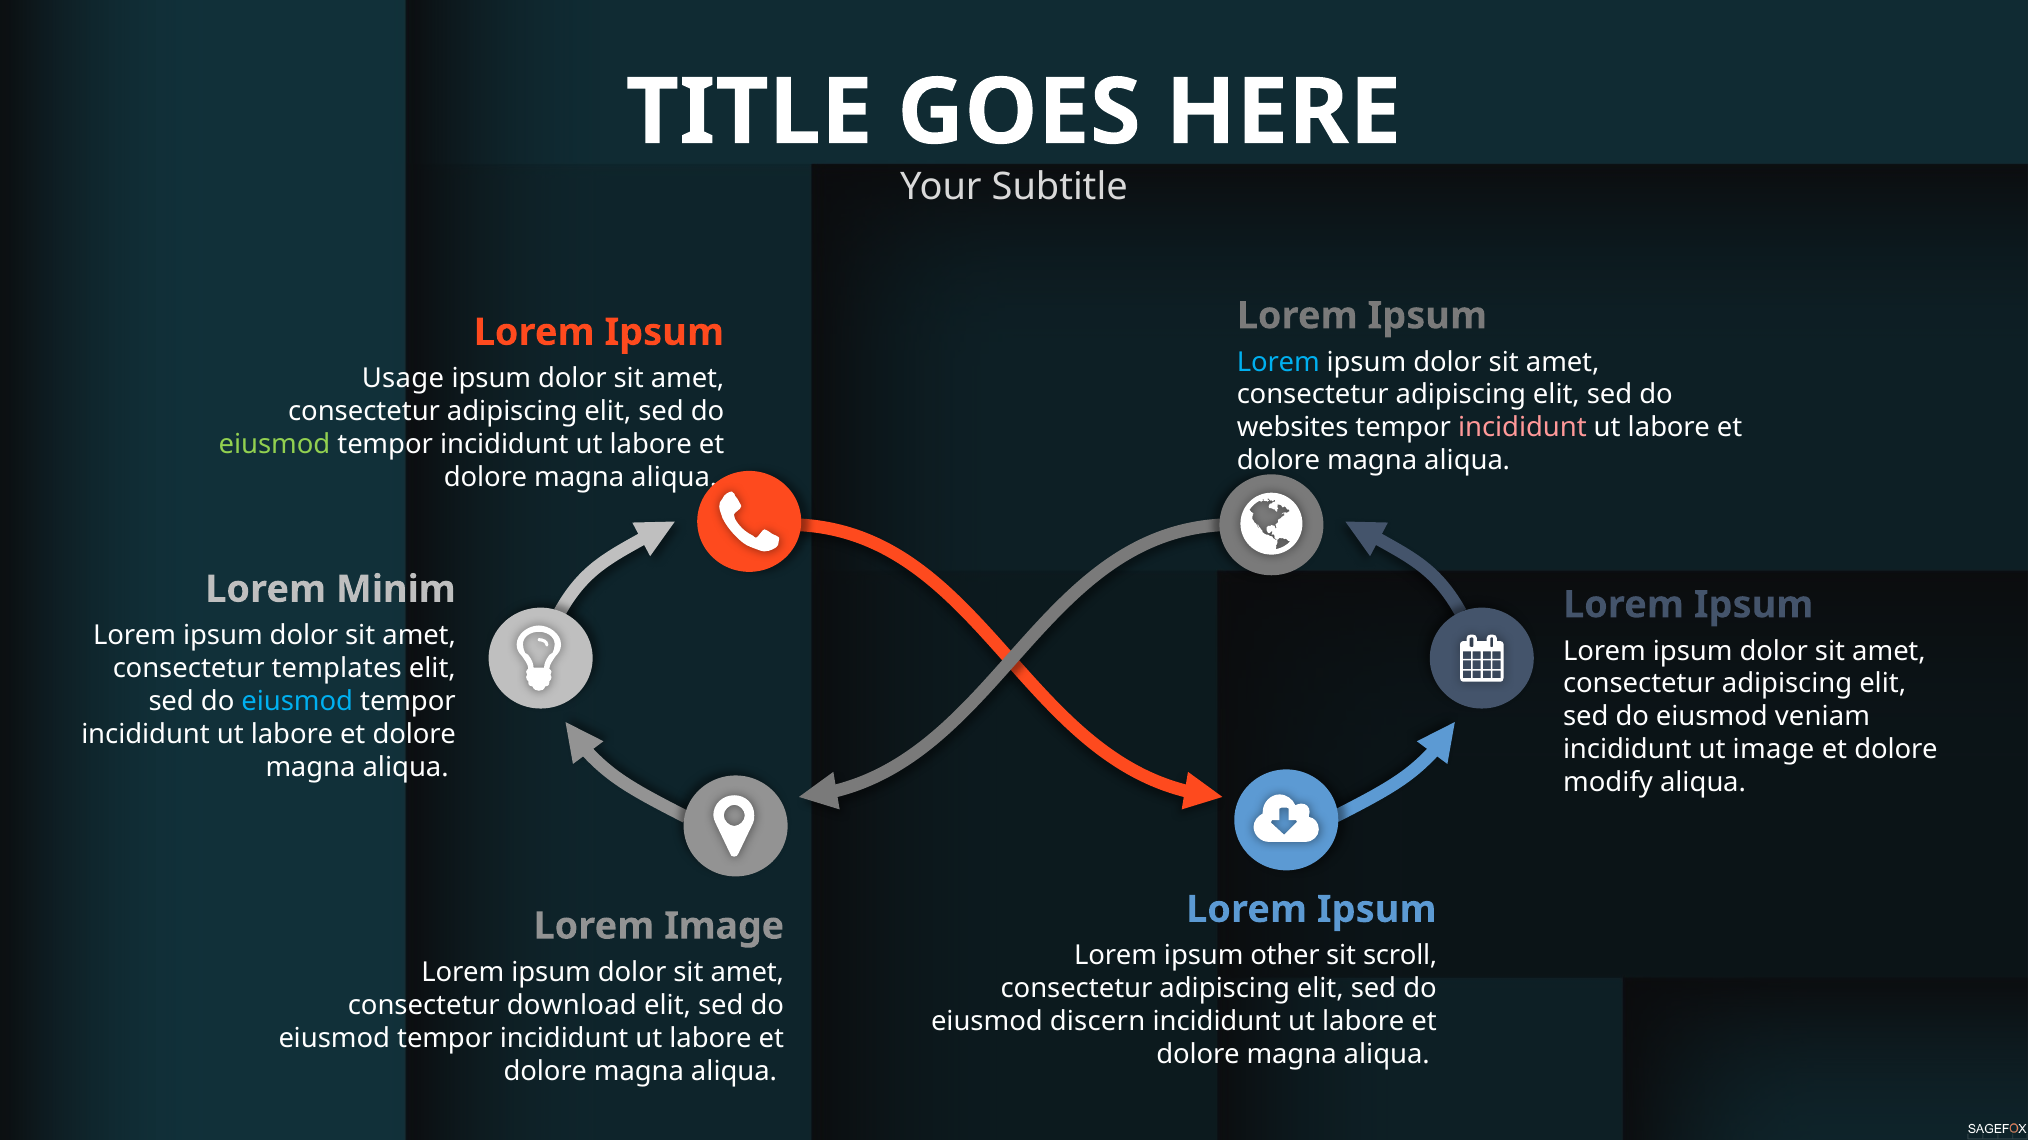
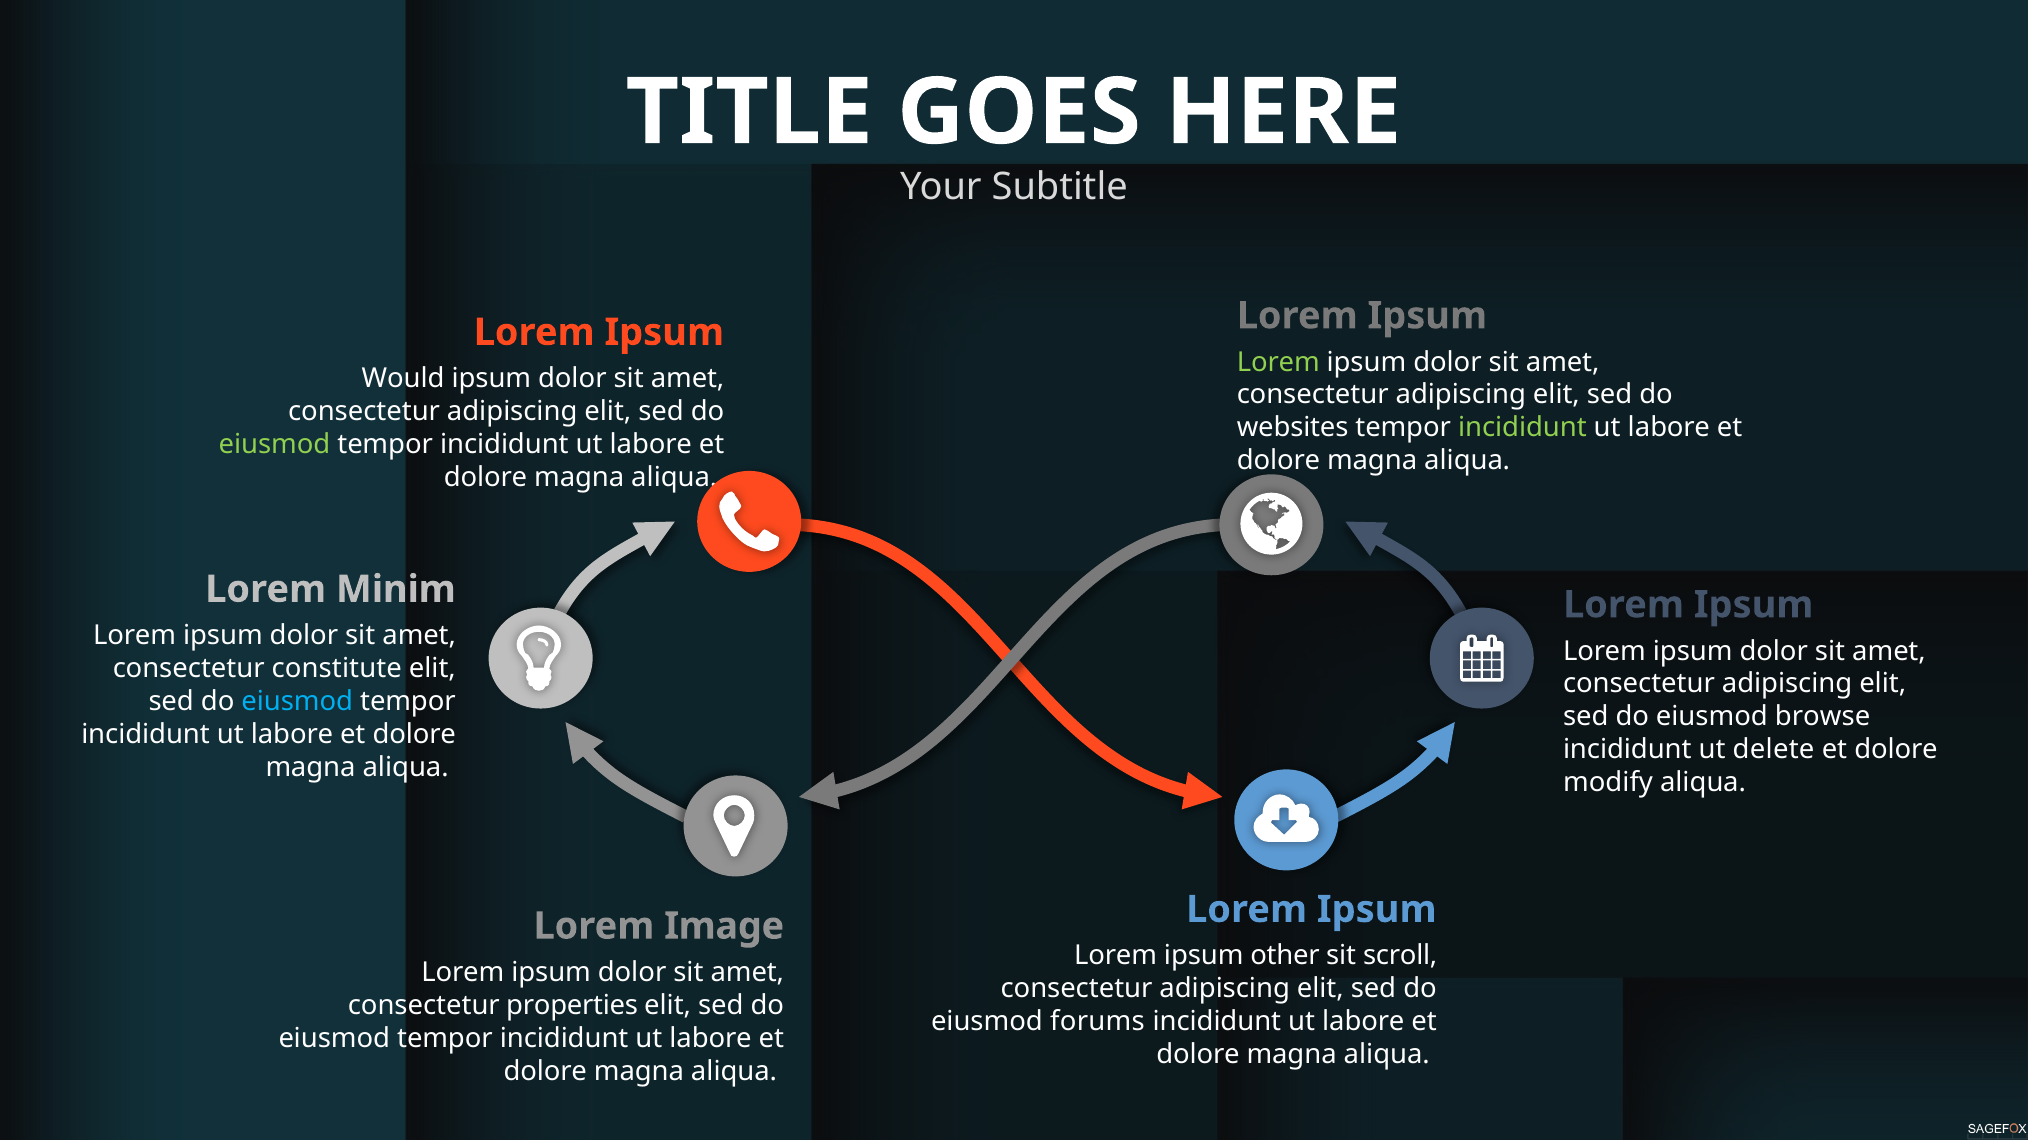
Lorem at (1278, 362) colour: light blue -> light green
Usage: Usage -> Would
incididunt at (1522, 428) colour: pink -> light green
templates: templates -> constitute
veniam: veniam -> browse
ut image: image -> delete
download: download -> properties
discern: discern -> forums
